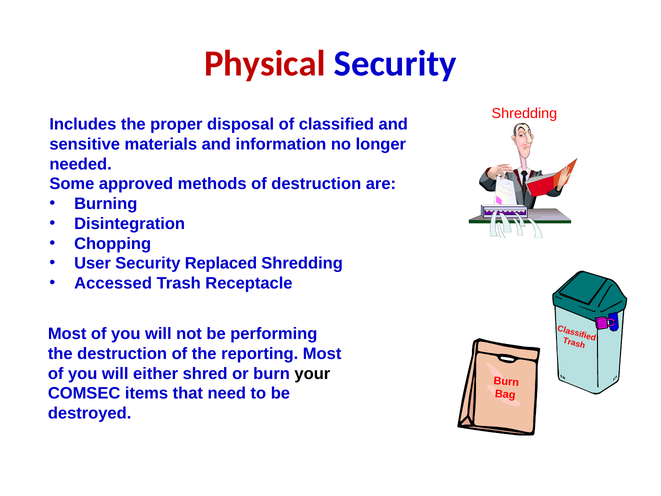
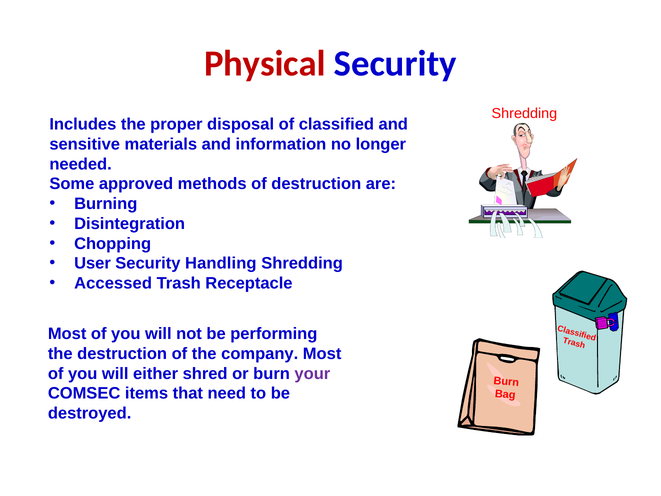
Replaced: Replaced -> Handling
reporting: reporting -> company
your colour: black -> purple
